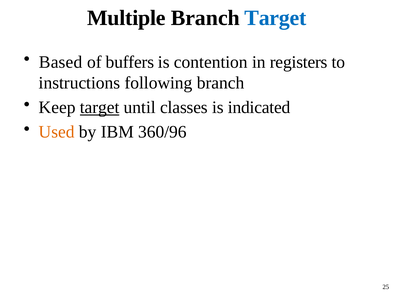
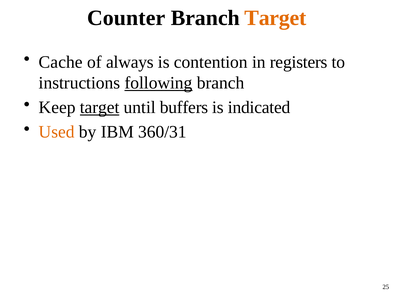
Multiple: Multiple -> Counter
Target at (275, 18) colour: blue -> orange
Based: Based -> Cache
buffers: buffers -> always
following underline: none -> present
classes: classes -> buffers
360/96: 360/96 -> 360/31
